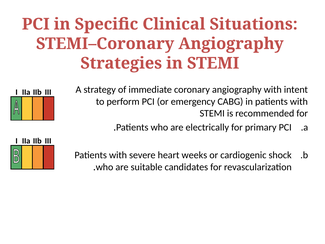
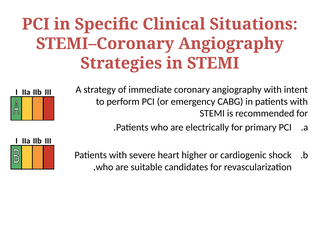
weeks: weeks -> higher
